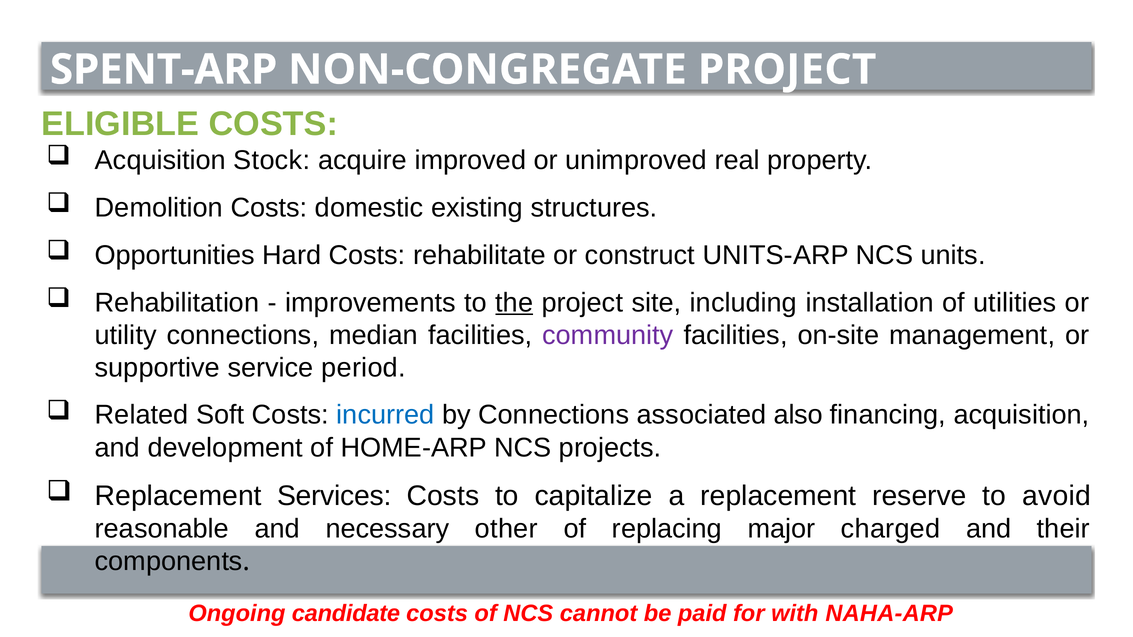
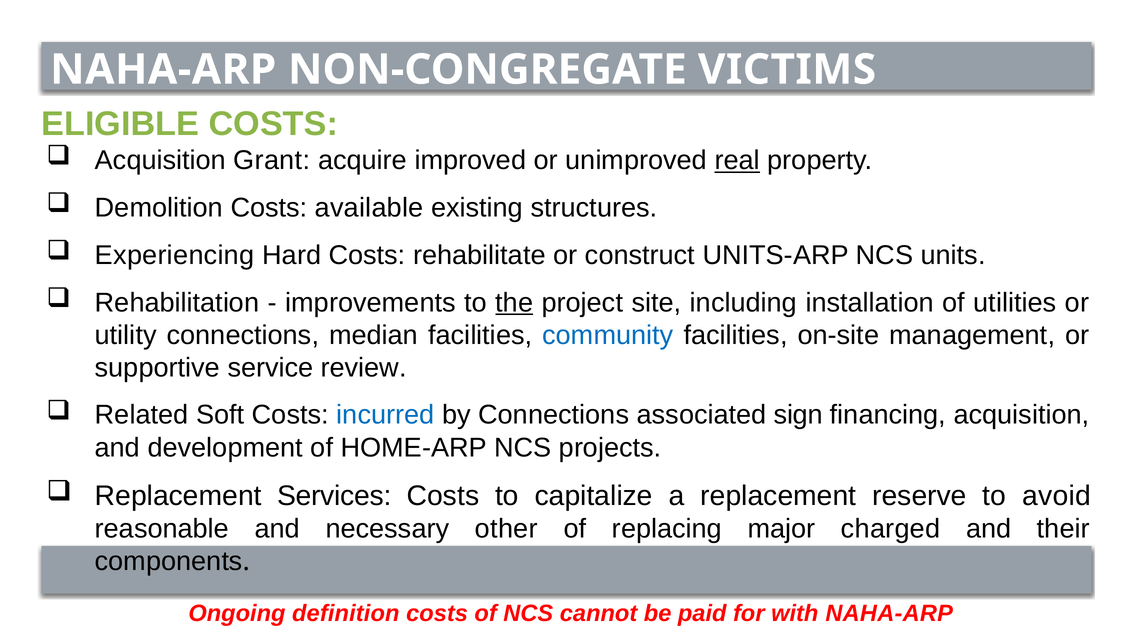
SPENT-ARP at (164, 70): SPENT-ARP -> NAHA-ARP
NON-CONGREGATE PROJECT: PROJECT -> VICTIMS
Stock: Stock -> Grant
real underline: none -> present
domestic: domestic -> available
Opportunities: Opportunities -> Experiencing
community colour: purple -> blue
period: period -> review
also: also -> sign
candidate: candidate -> definition
